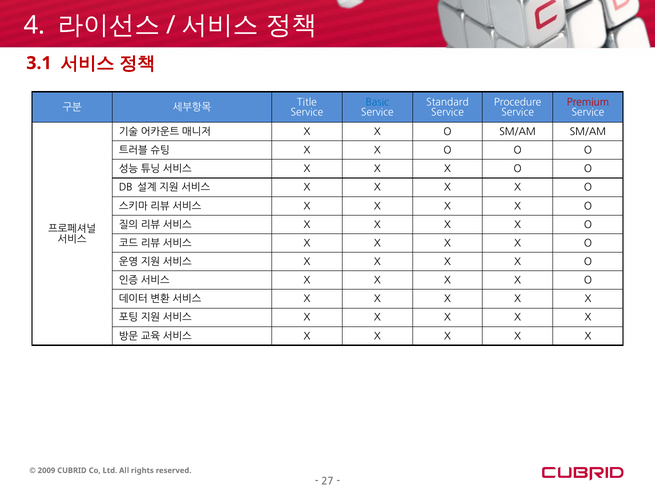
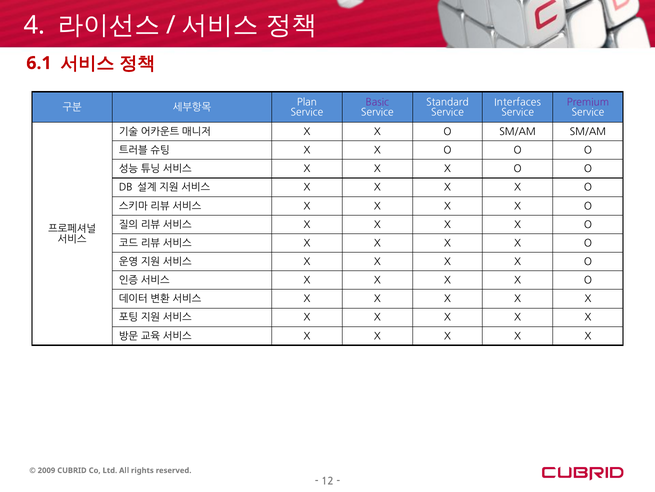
3.1: 3.1 -> 6.1
Title: Title -> Plan
Basic colour: blue -> purple
Procedure: Procedure -> Interfaces
Premium colour: red -> purple
27: 27 -> 12
